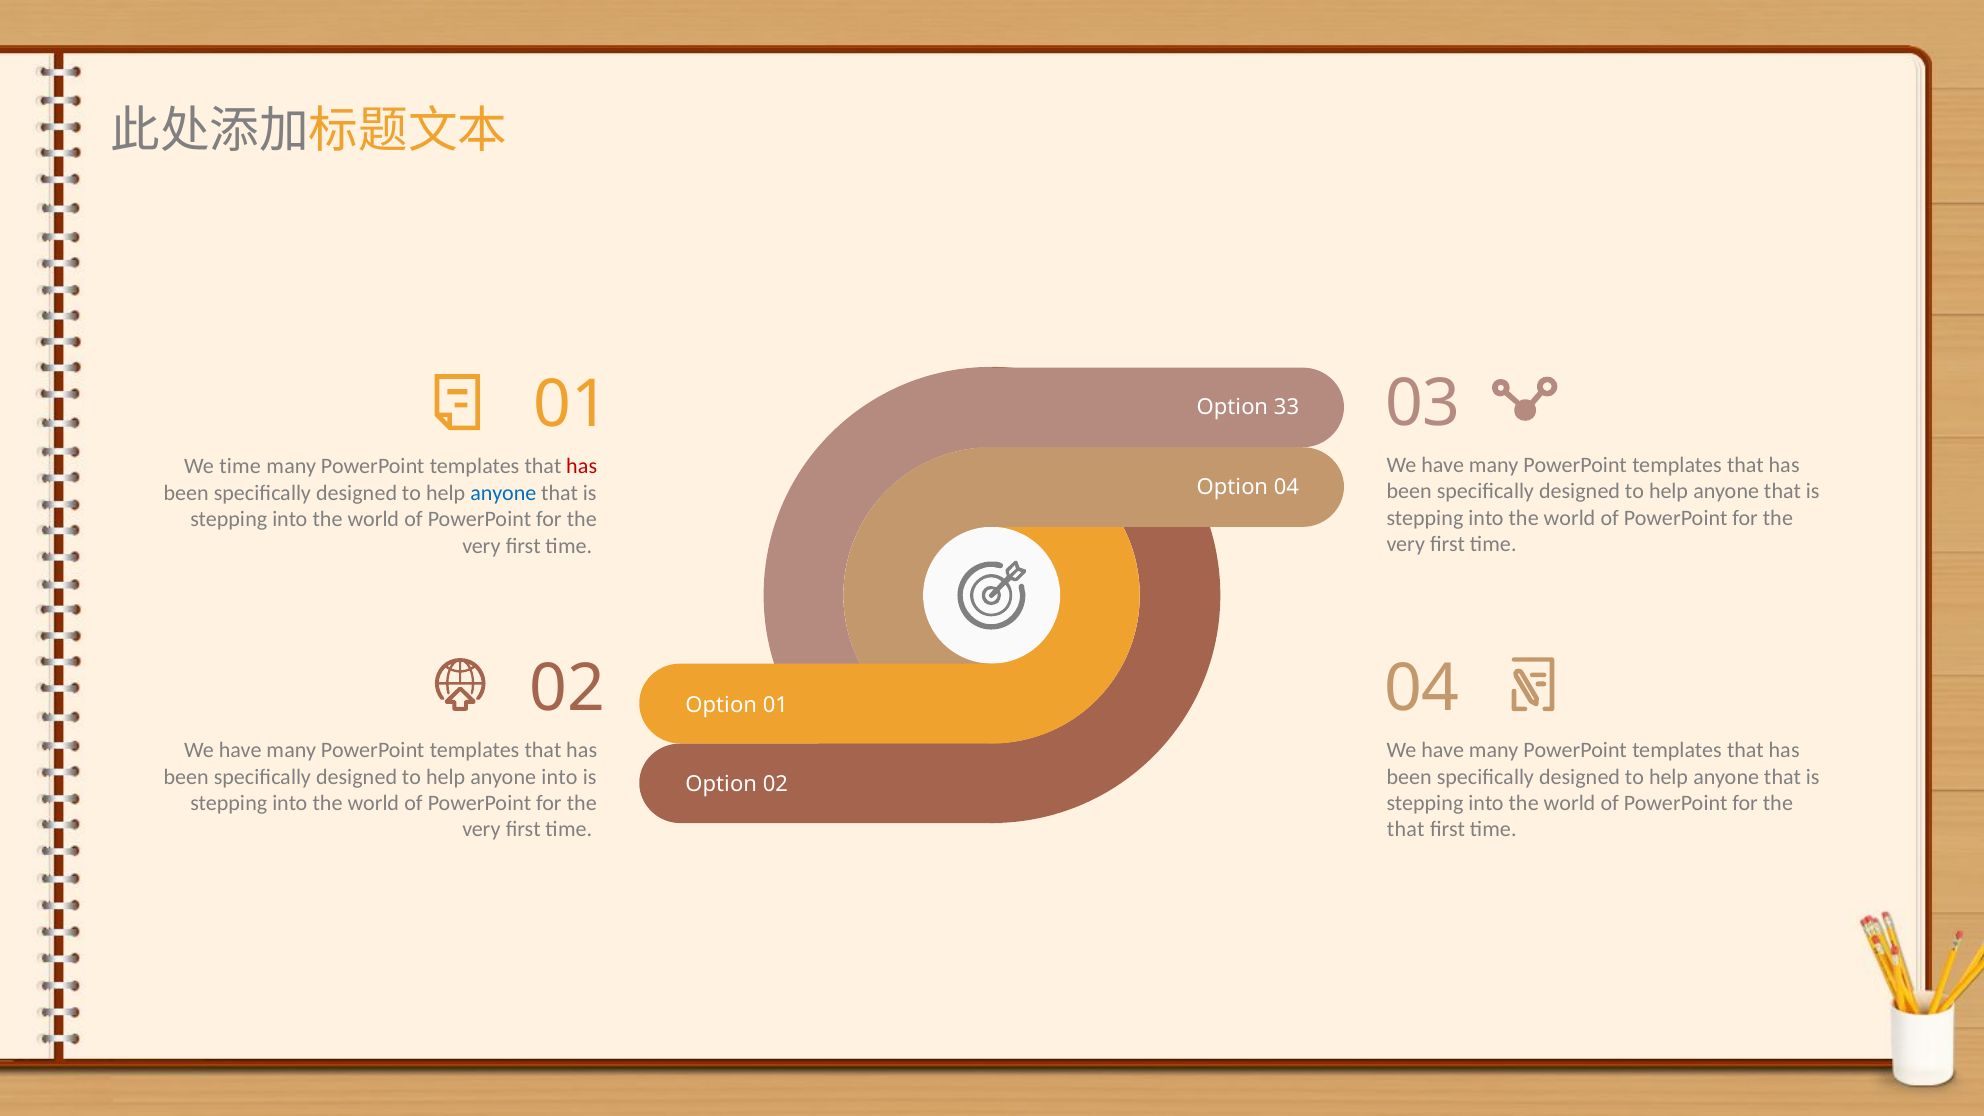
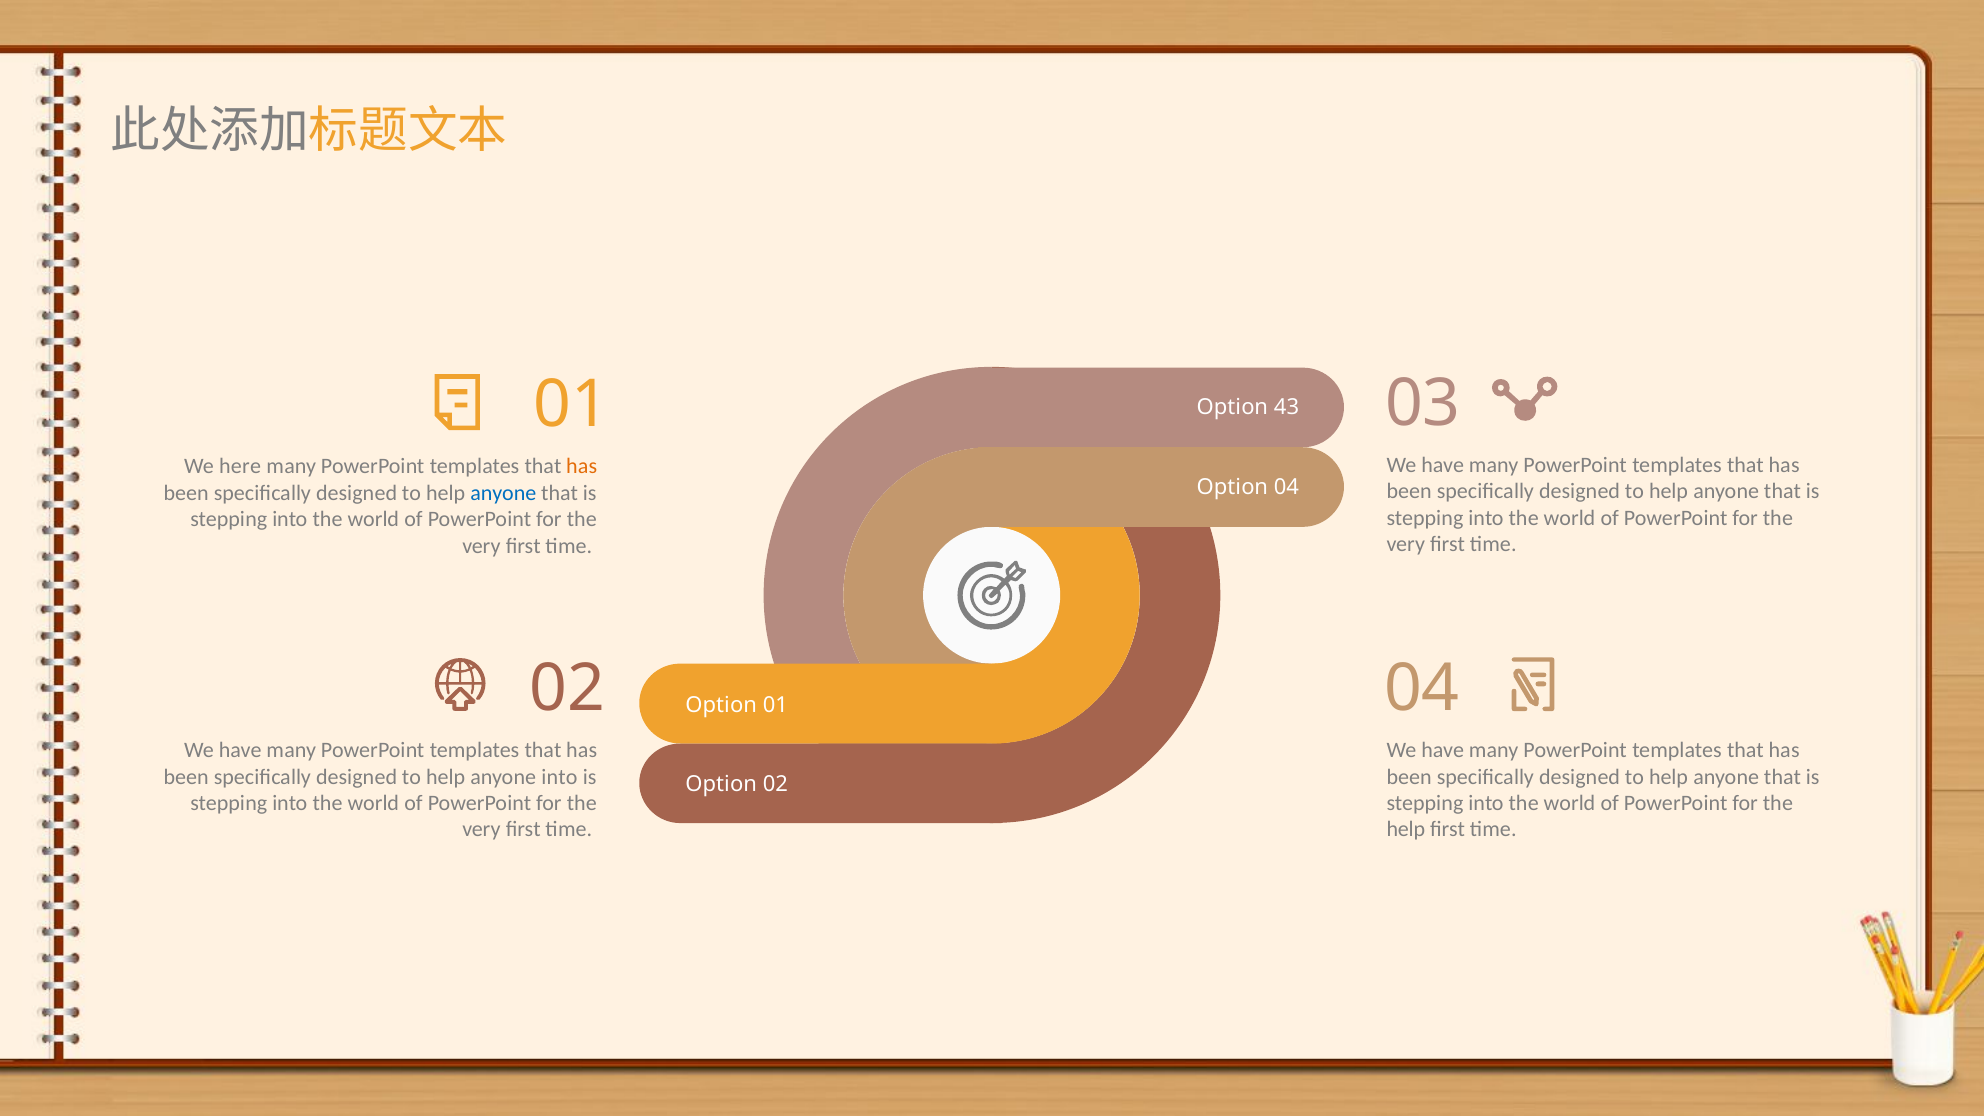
33: 33 -> 43
We time: time -> here
has at (582, 467) colour: red -> orange
that at (1406, 830): that -> help
